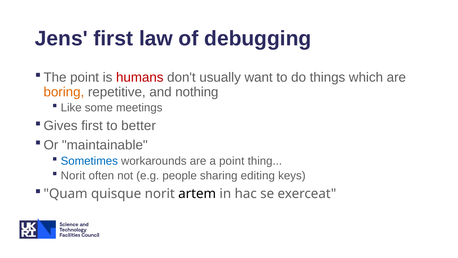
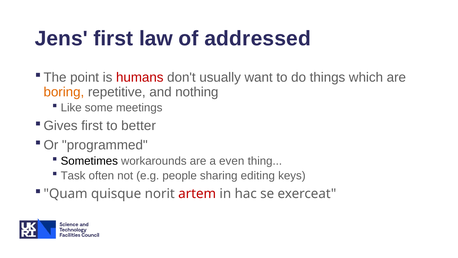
debugging: debugging -> addressed
maintainable: maintainable -> programmed
Sometimes colour: blue -> black
a point: point -> even
Norit at (73, 175): Norit -> Task
artem colour: black -> red
